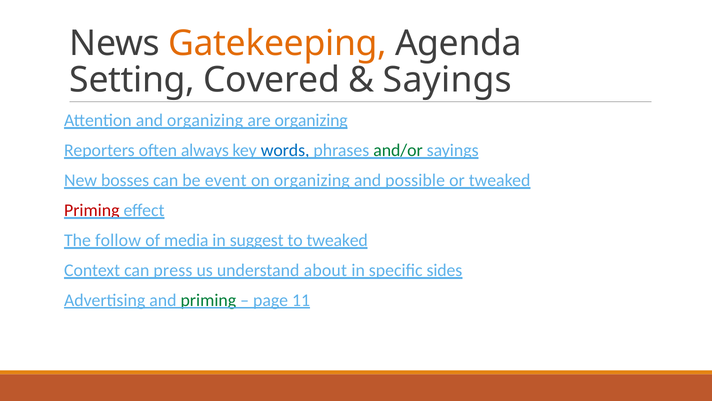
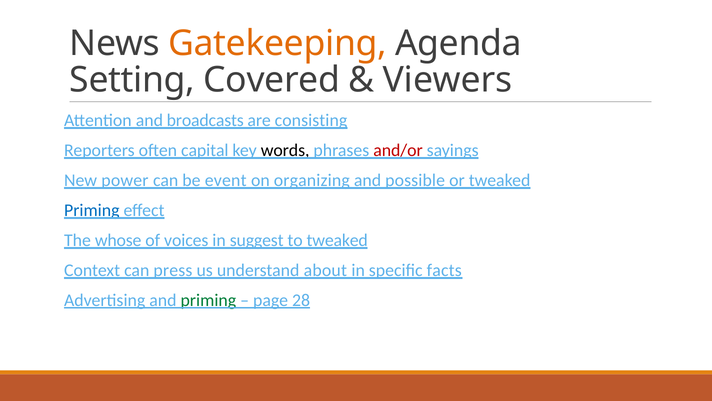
Sayings at (447, 80): Sayings -> Viewers
and organizing: organizing -> broadcasts
are organizing: organizing -> consisting
always: always -> capital
words colour: blue -> black
and/or colour: green -> red
bosses: bosses -> power
Priming at (92, 210) colour: red -> blue
follow: follow -> whose
media: media -> voices
sides: sides -> facts
11: 11 -> 28
